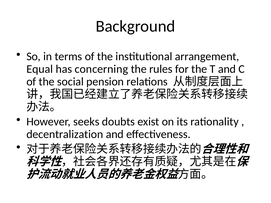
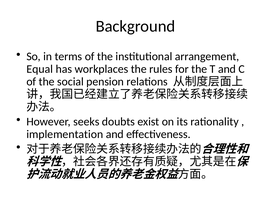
concerning: concerning -> workplaces
decentralization: decentralization -> implementation
